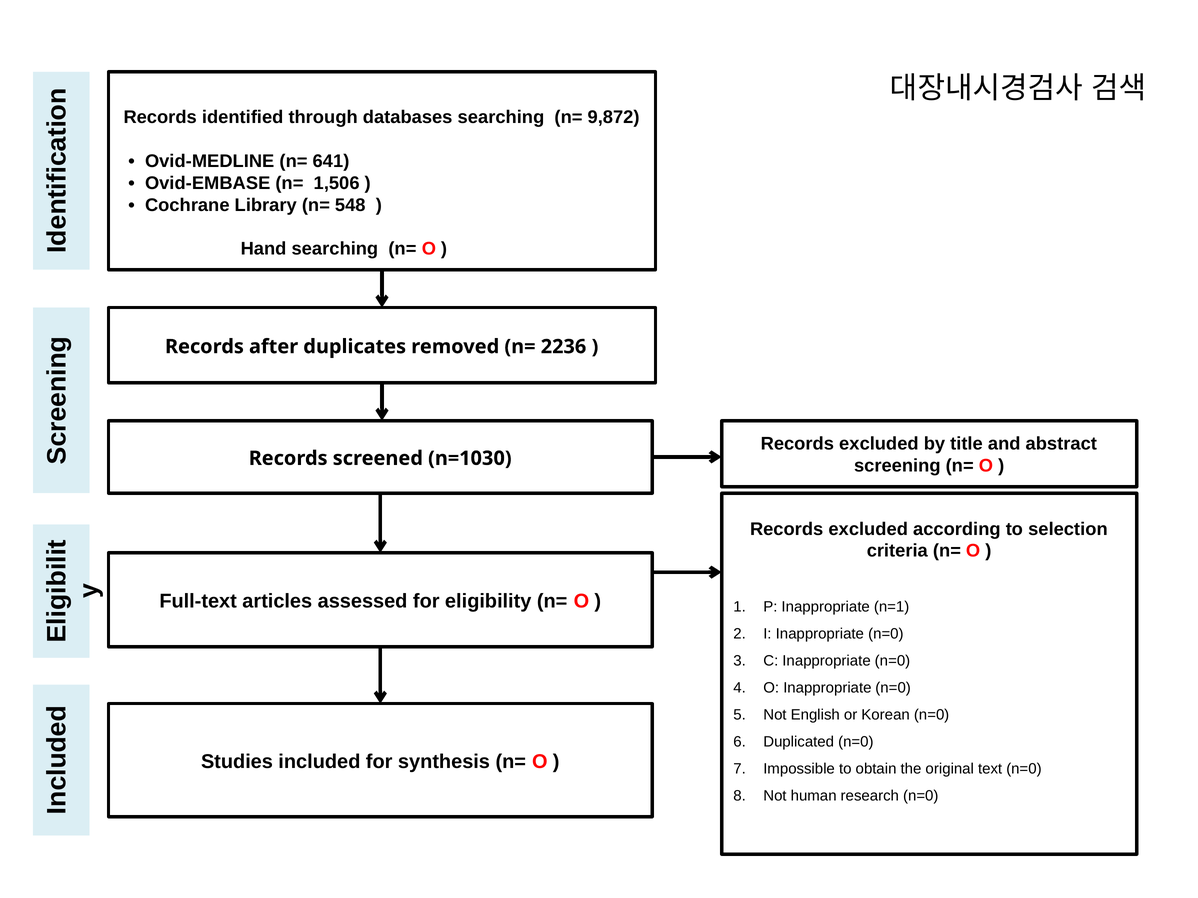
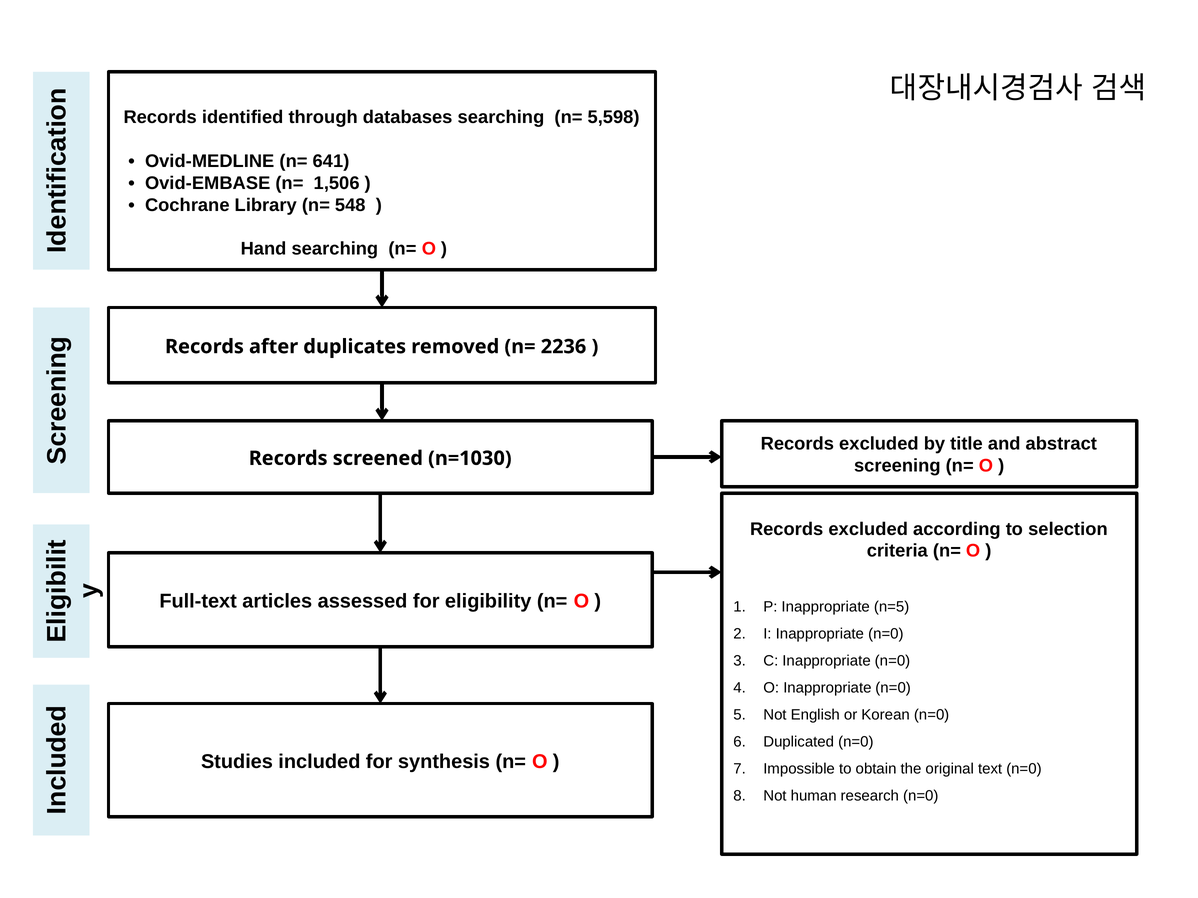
9,872: 9,872 -> 5,598
n=1: n=1 -> n=5
